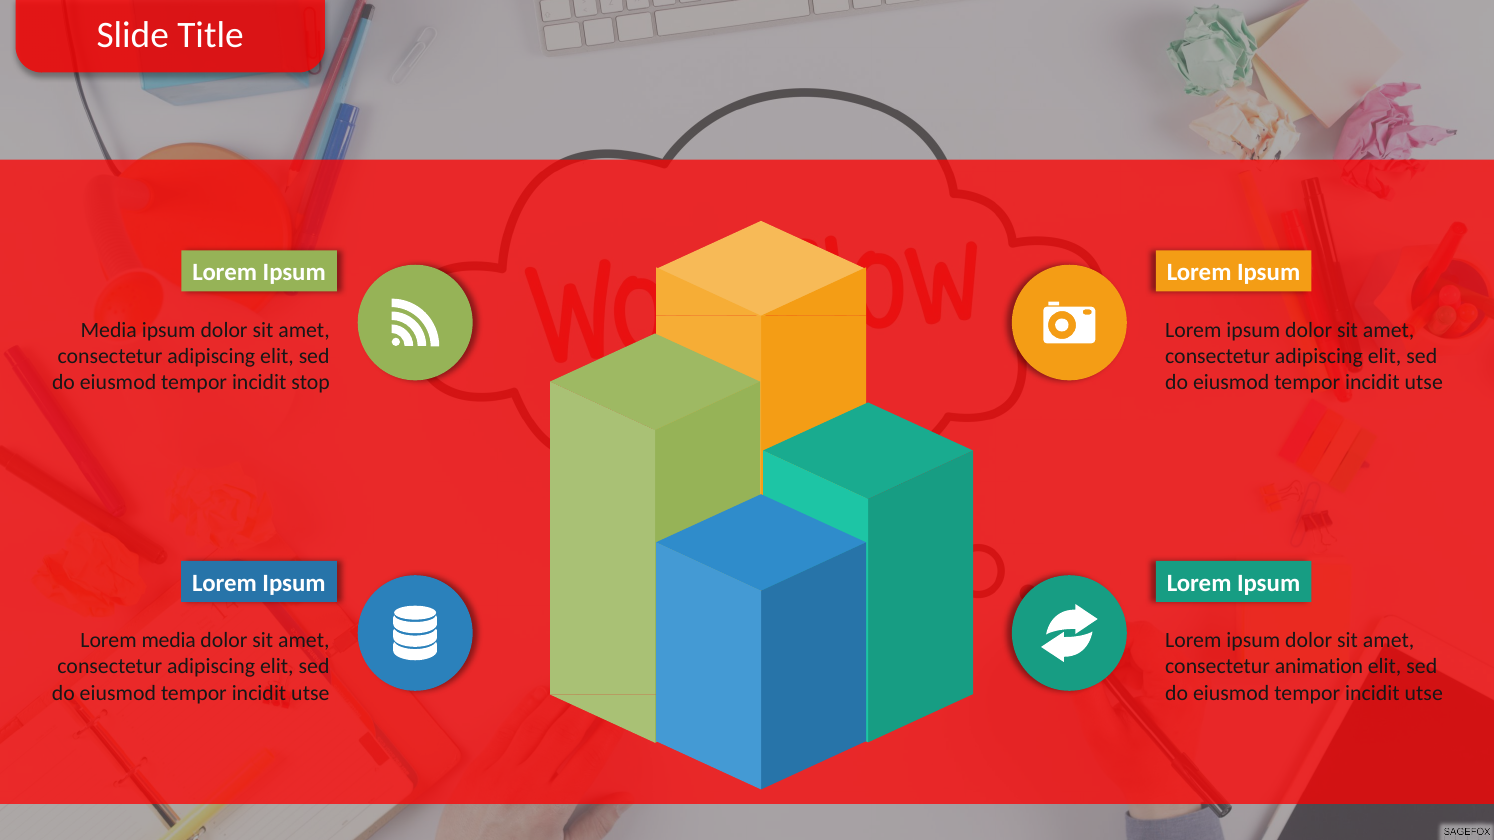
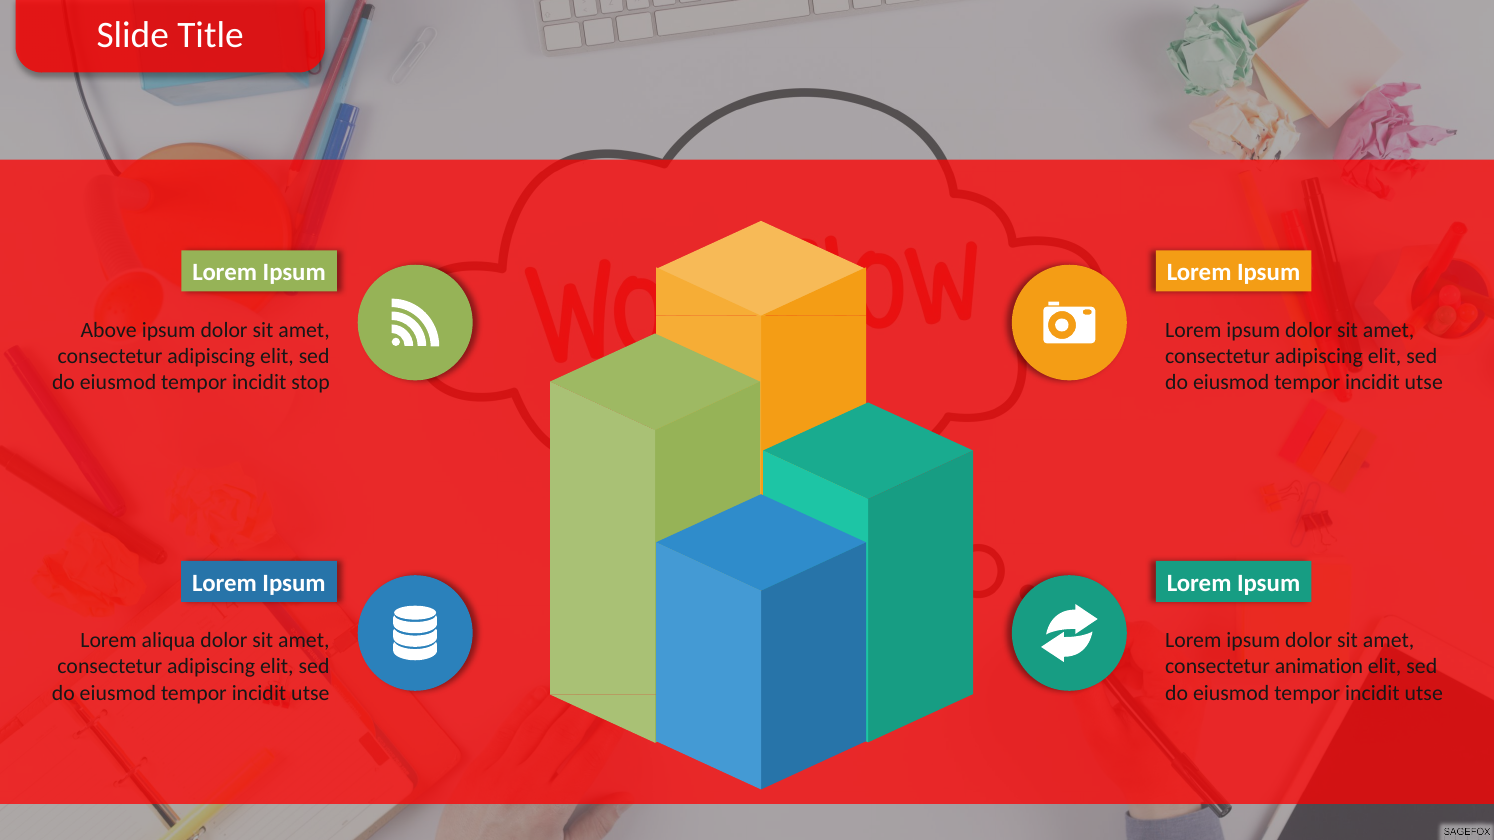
Media at (109, 330): Media -> Above
Lorem media: media -> aliqua
